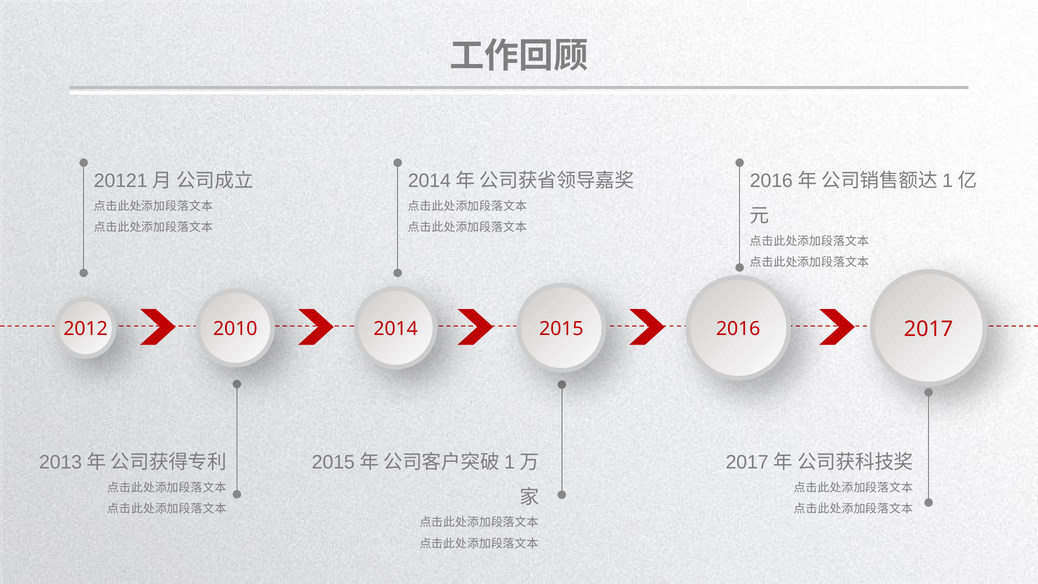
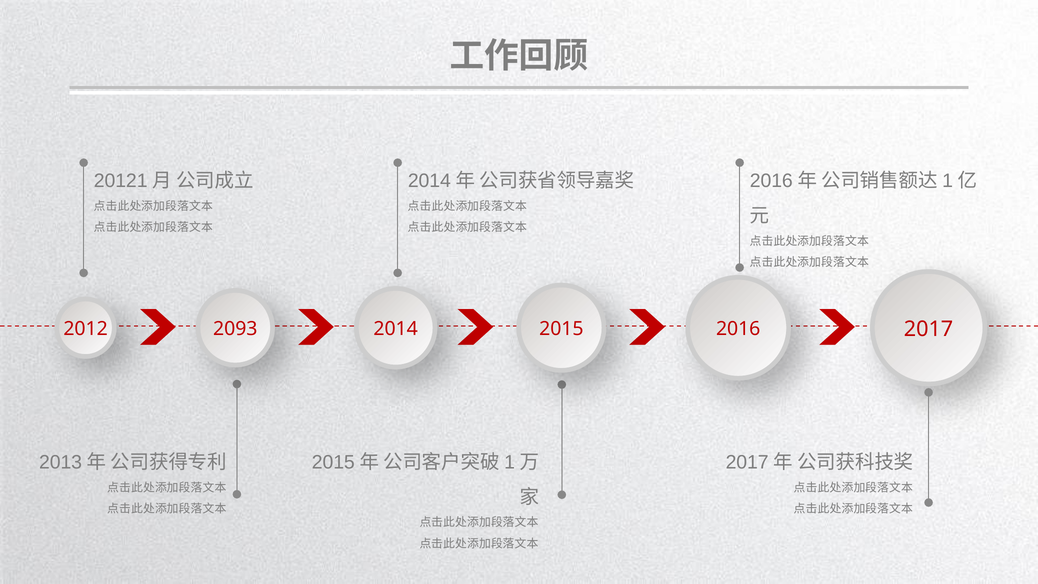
2010: 2010 -> 2093
